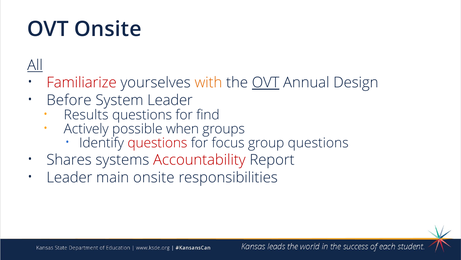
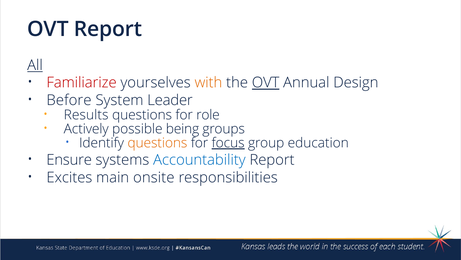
OVT Onsite: Onsite -> Report
find: find -> role
when: when -> being
questions at (157, 143) colour: red -> orange
focus underline: none -> present
group questions: questions -> education
Shares: Shares -> Ensure
Accountability colour: red -> blue
Leader at (69, 177): Leader -> Excites
